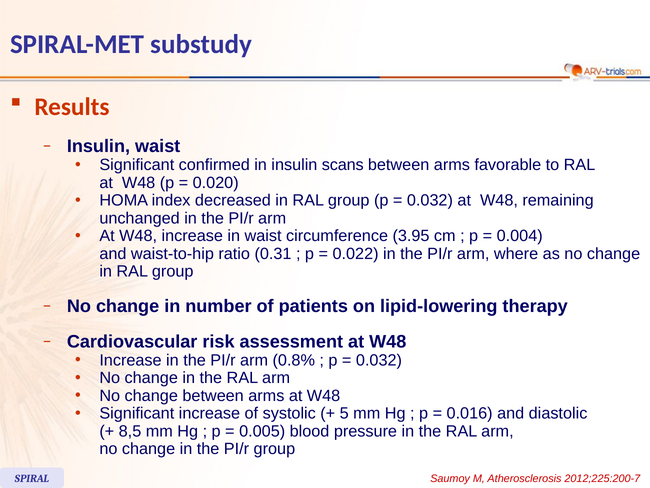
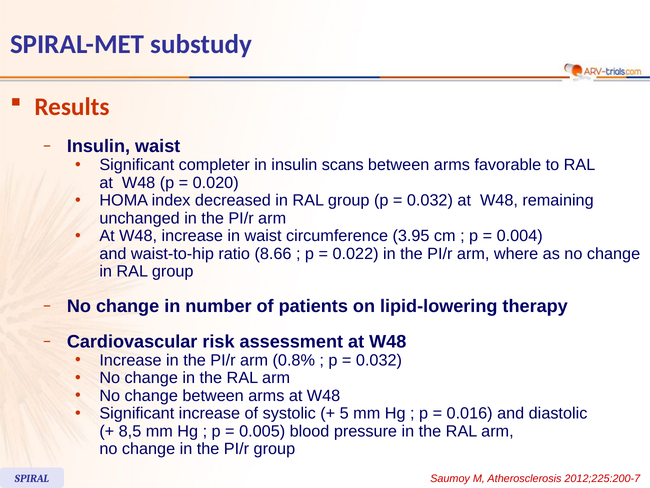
confirmed: confirmed -> completer
0.31: 0.31 -> 8.66
